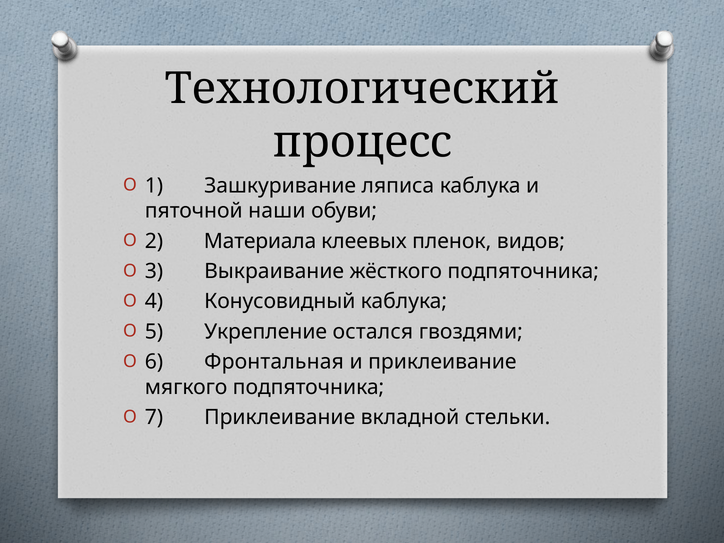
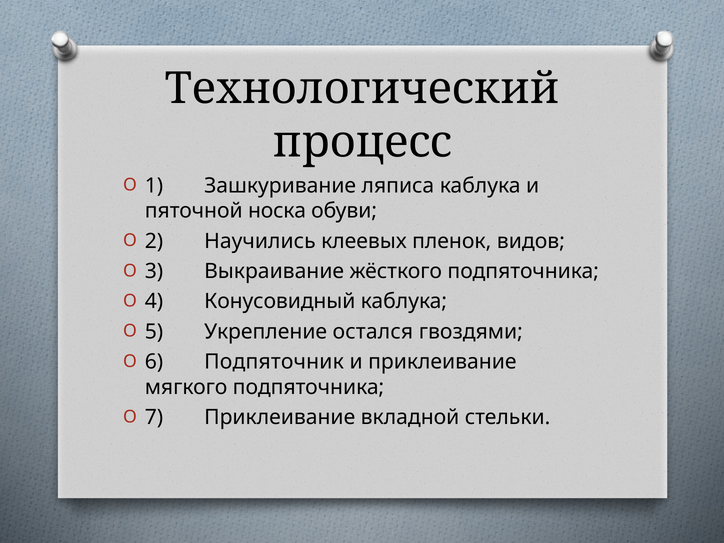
наши: наши -> носка
Материала: Материала -> Научились
Фронтальная: Фронтальная -> Подпяточник
